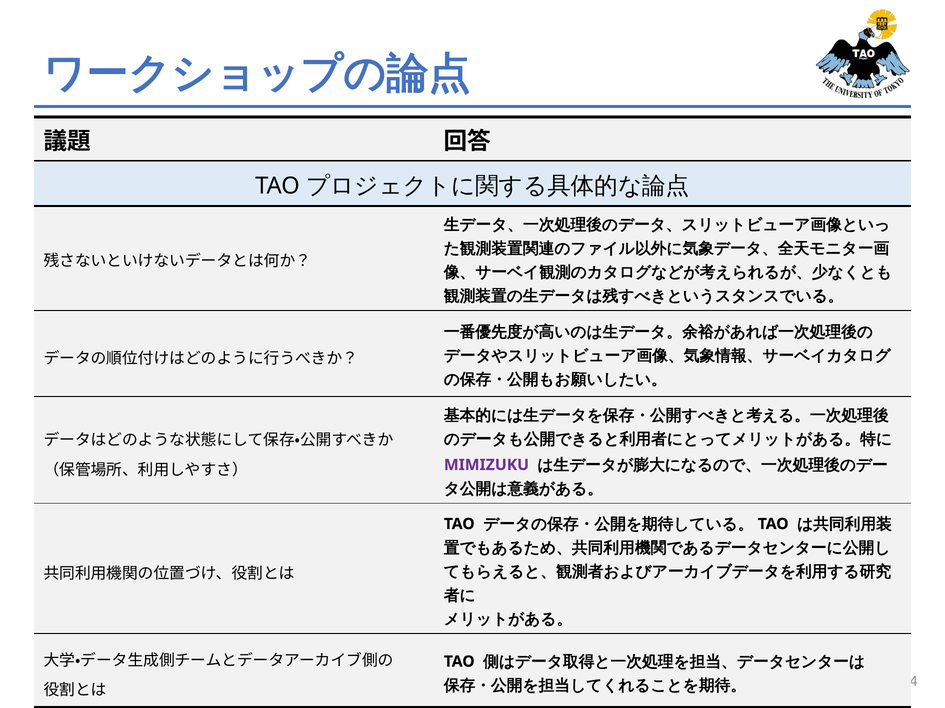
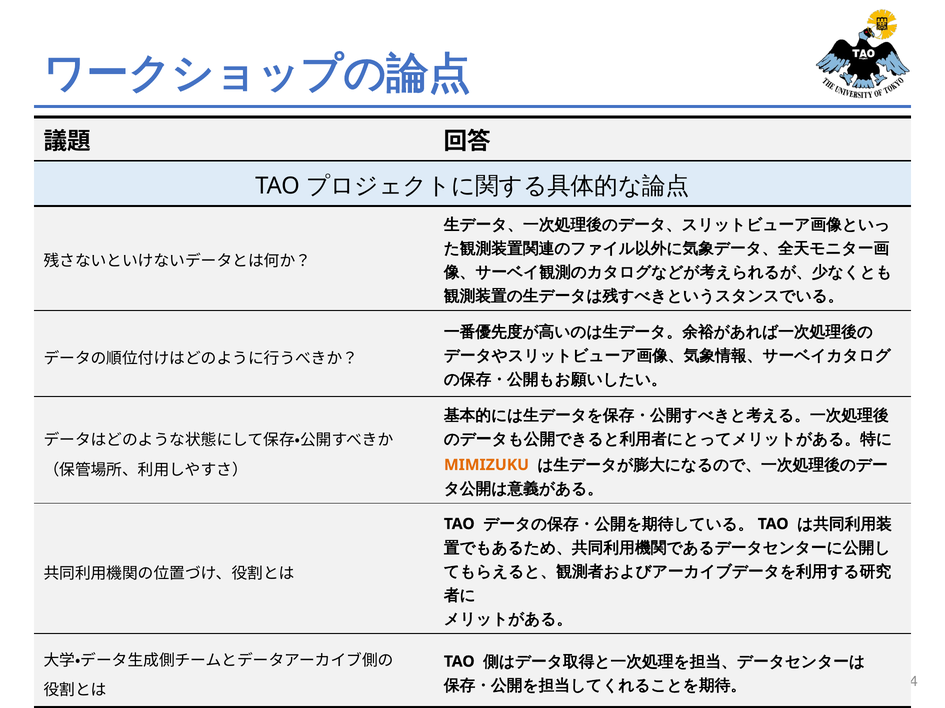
MIMIZUKU colour: purple -> orange
